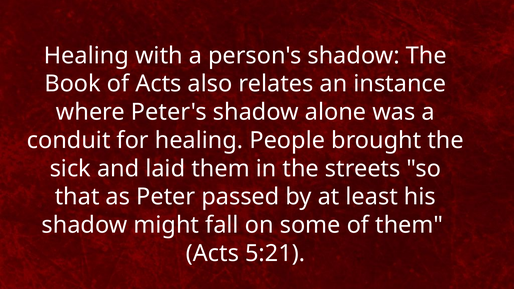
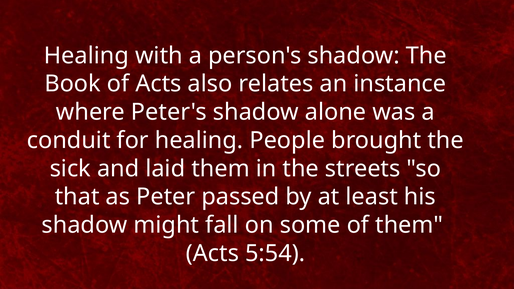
5:21: 5:21 -> 5:54
